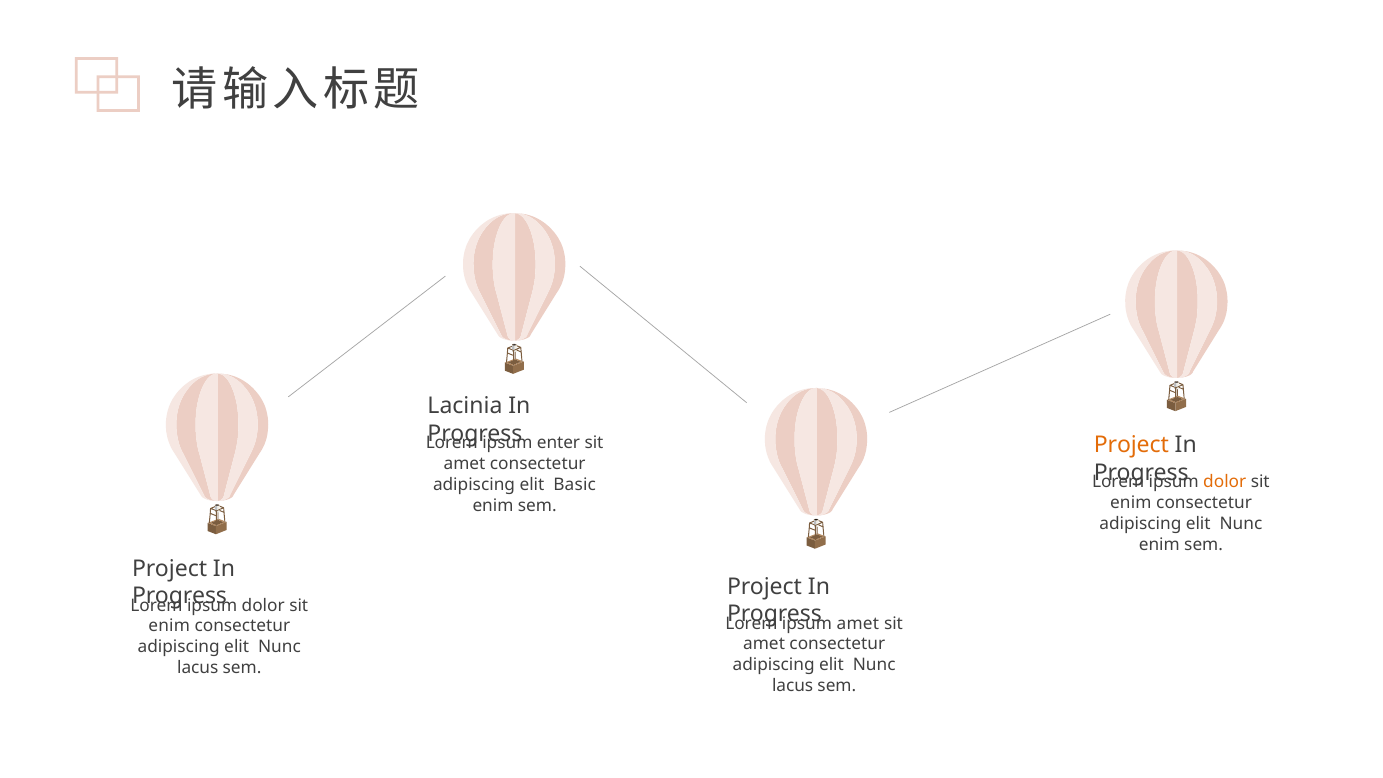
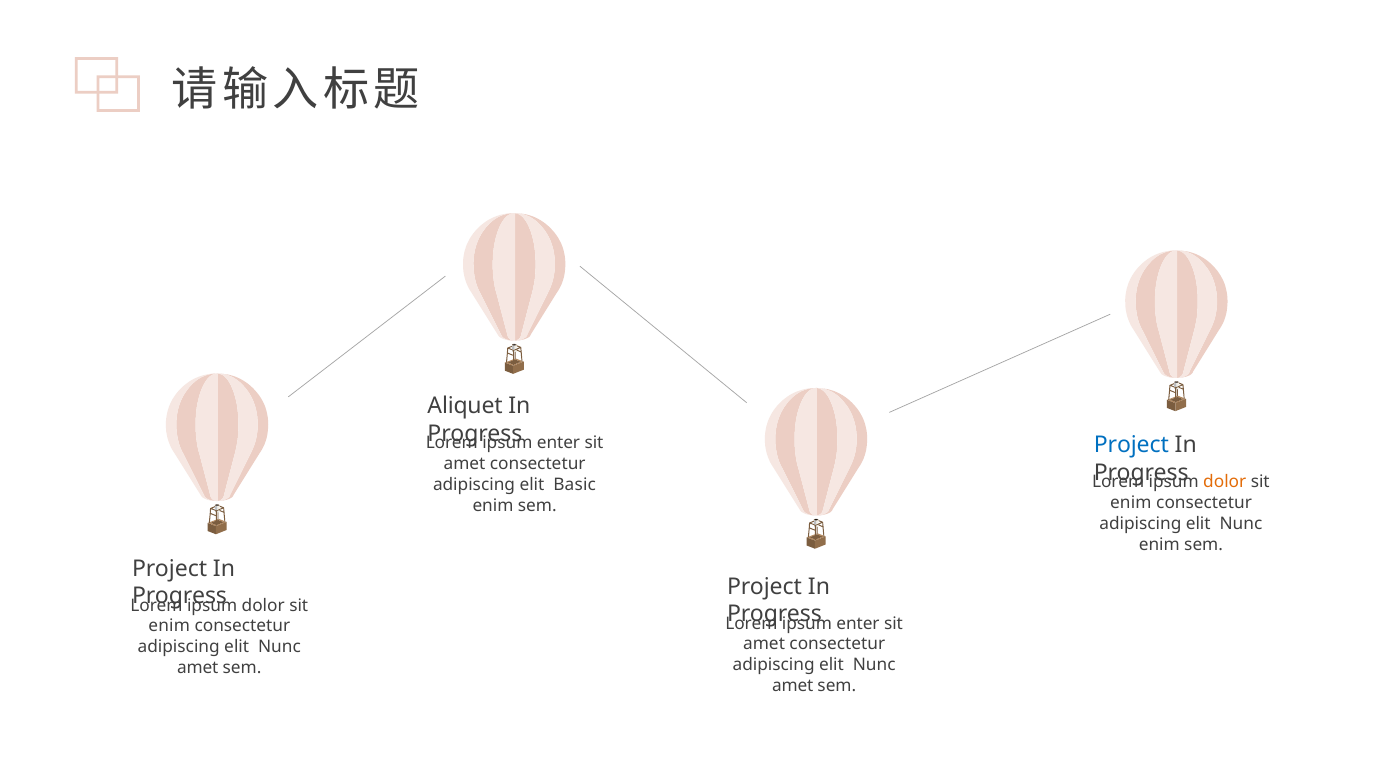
Lacinia: Lacinia -> Aliquet
Project at (1131, 445) colour: orange -> blue
amet at (858, 623): amet -> enter
lacus at (198, 668): lacus -> amet
lacus at (793, 686): lacus -> amet
